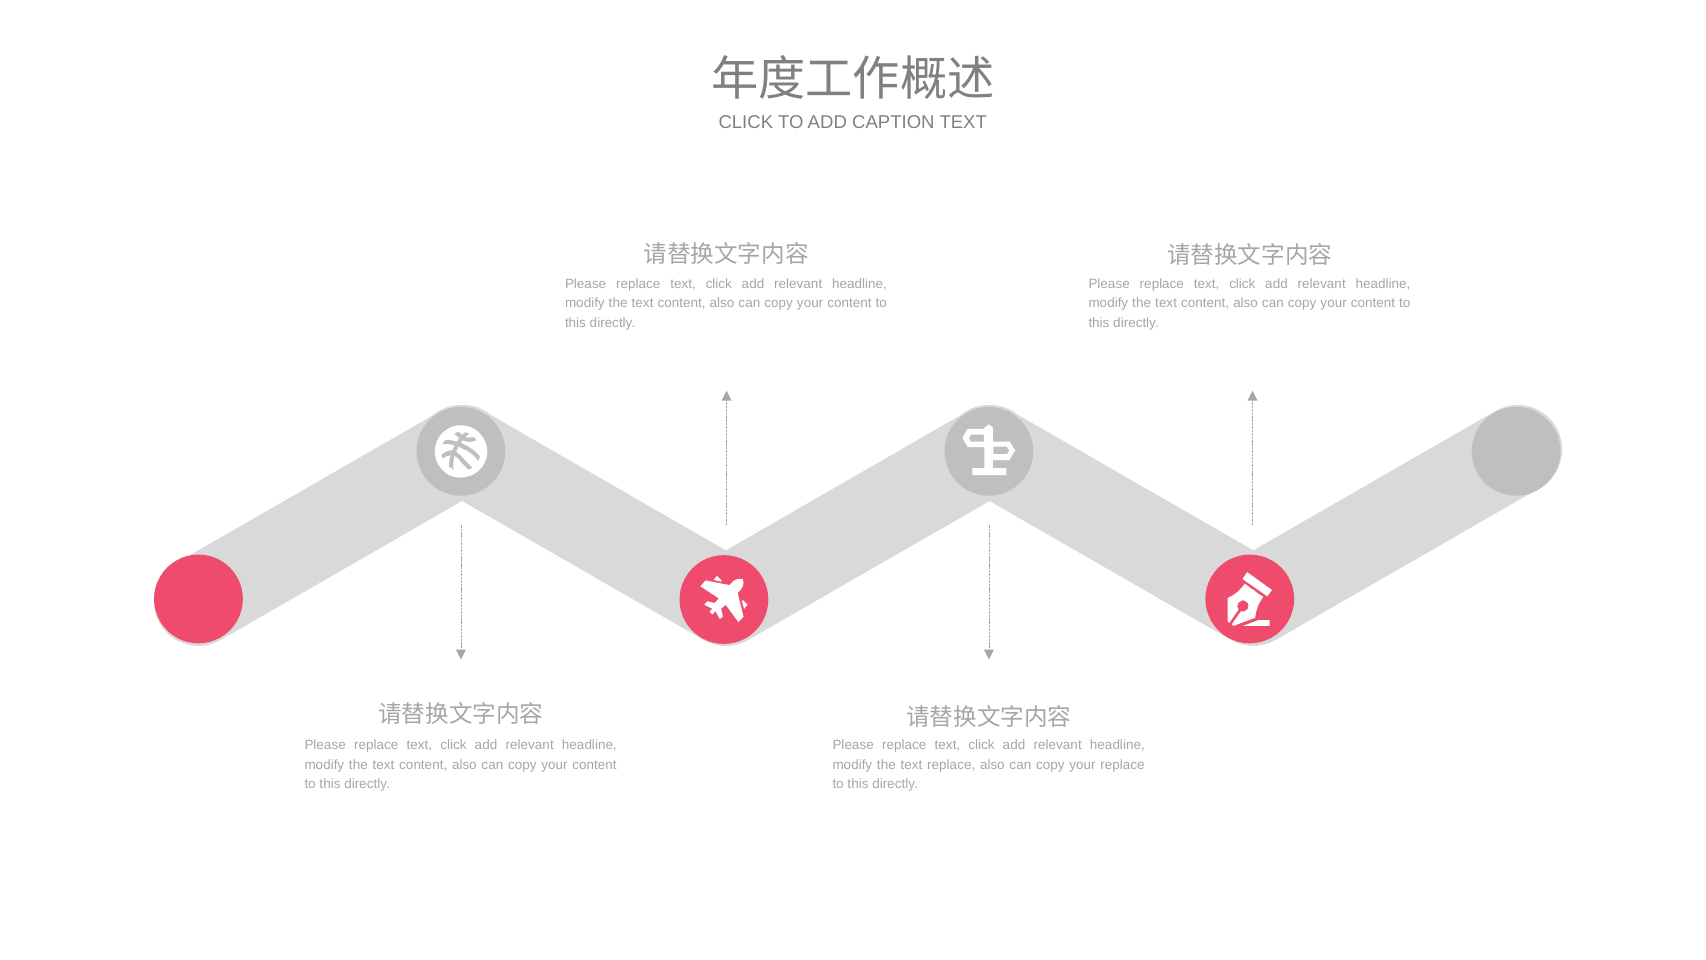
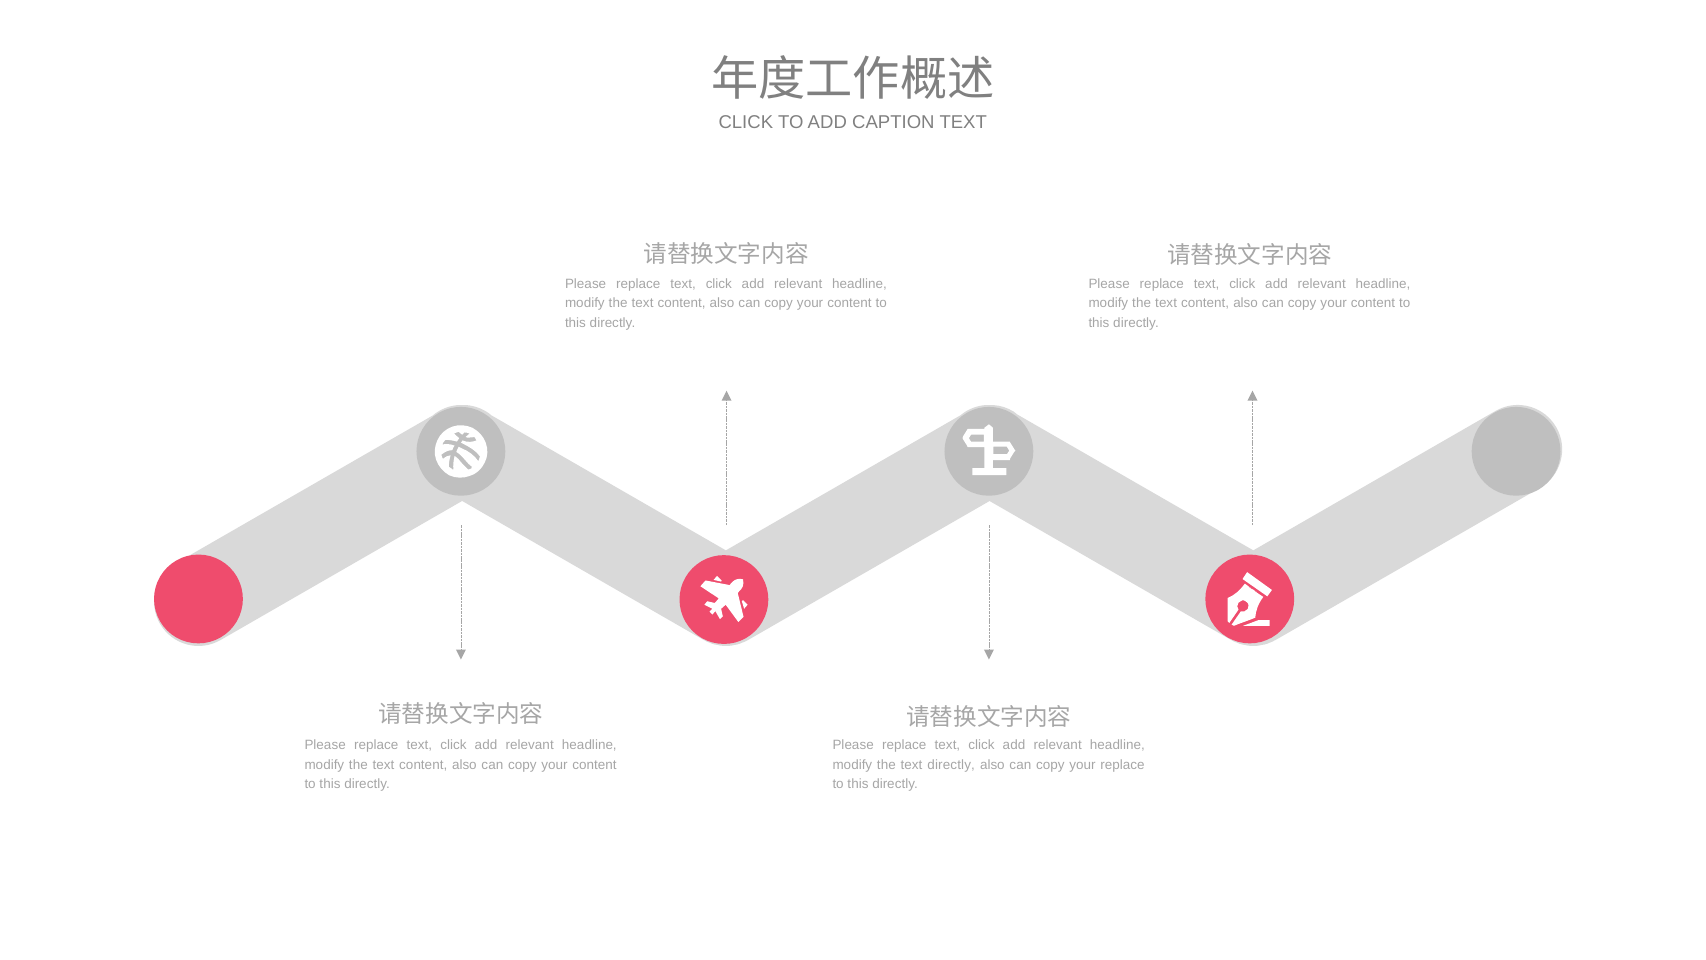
text replace: replace -> directly
